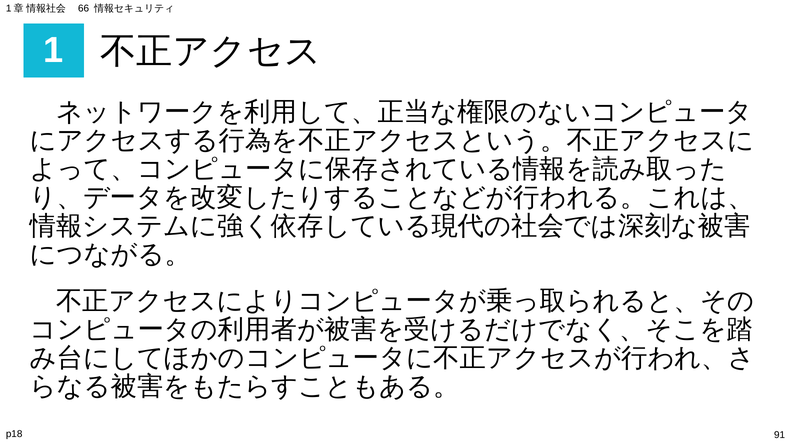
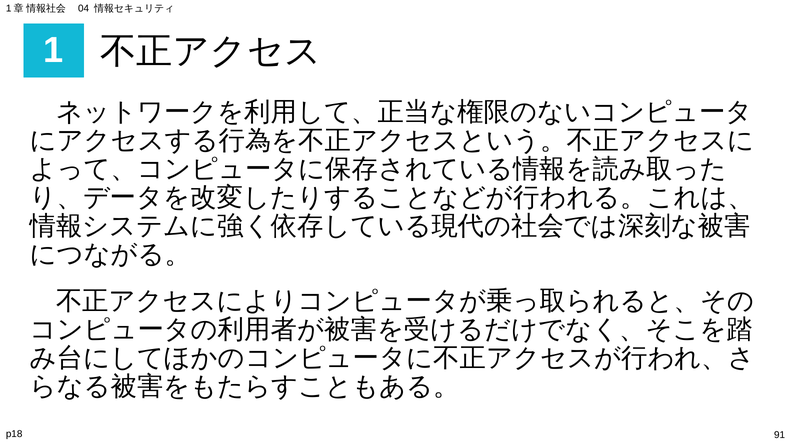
66: 66 -> 04
